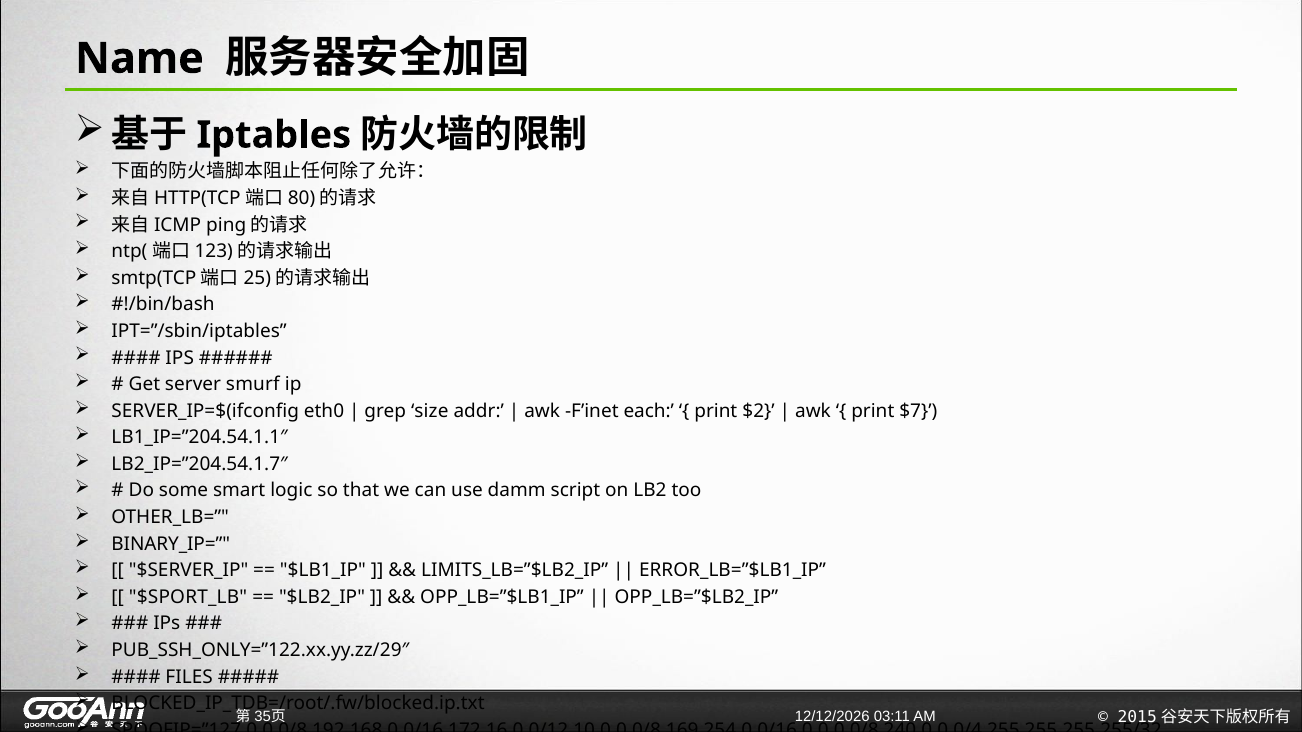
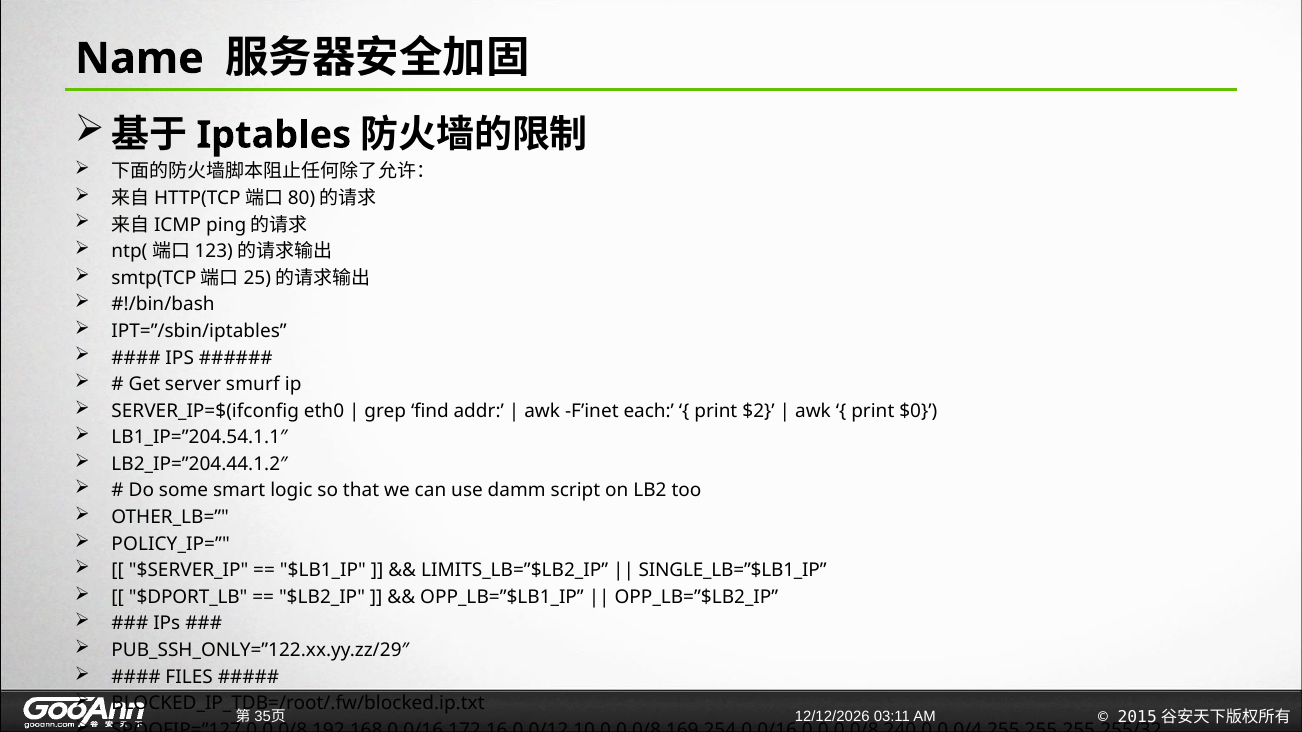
size: size -> find
$7: $7 -> $0
LB2_IP=”204.54.1.7″: LB2_IP=”204.54.1.7″ -> LB2_IP=”204.44.1.2″
BINARY_IP=: BINARY_IP= -> POLICY_IP=
ERROR_LB=”$LB1_IP: ERROR_LB=”$LB1_IP -> SINGLE_LB=”$LB1_IP
$SPORT_LB: $SPORT_LB -> $DPORT_LB
